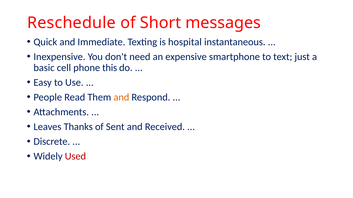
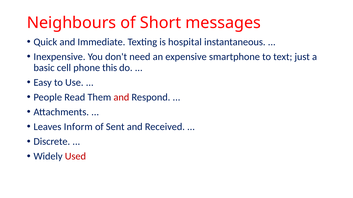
Reschedule: Reschedule -> Neighbours
and at (121, 98) colour: orange -> red
Thanks: Thanks -> Inform
